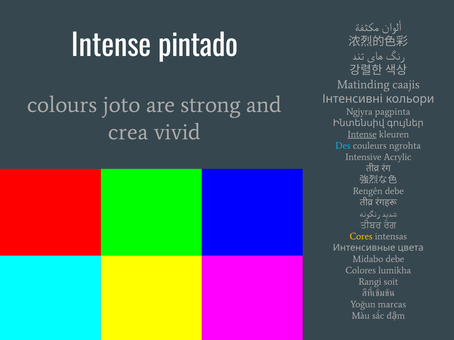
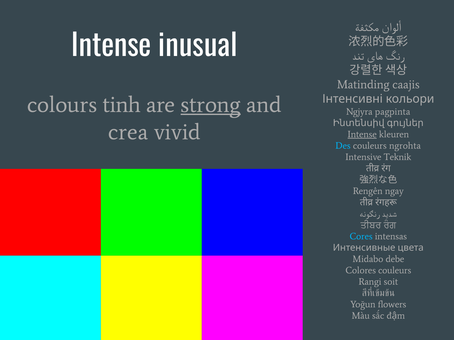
pintado: pintado -> inusual
joto: joto -> tinh
strong underline: none -> present
Acrylic: Acrylic -> Teknik
Rengên debe: debe -> ngay
Cores colour: yellow -> light blue
Colores lumikha: lumikha -> couleurs
marcas: marcas -> flowers
